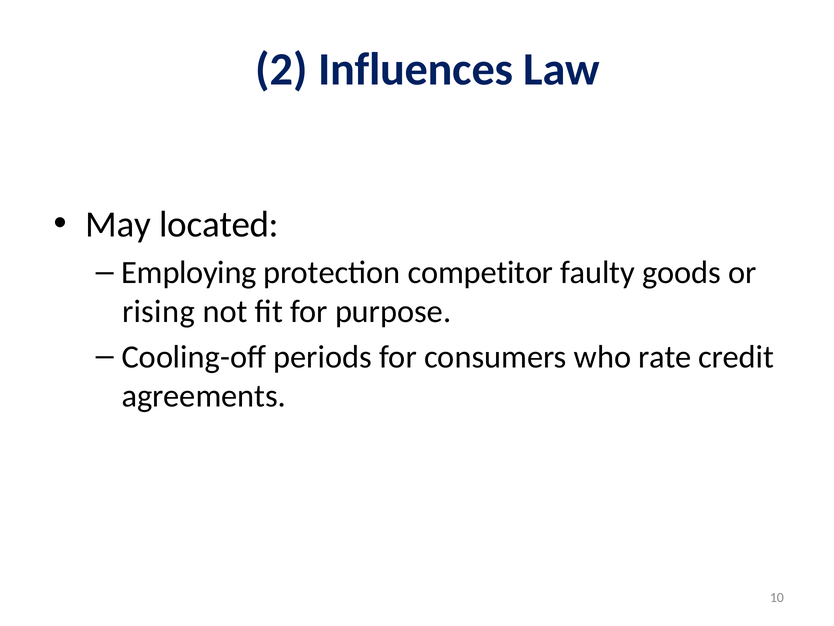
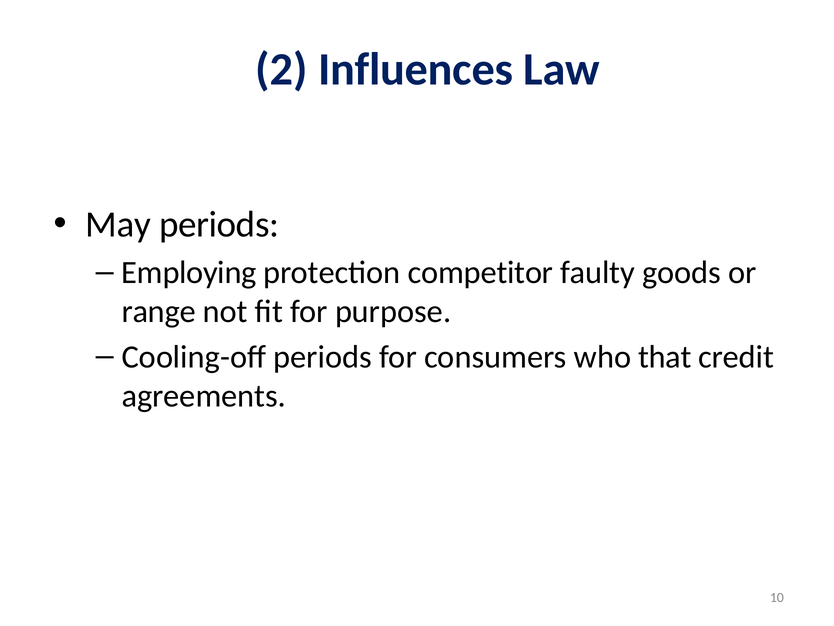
May located: located -> periods
rising: rising -> range
rate: rate -> that
